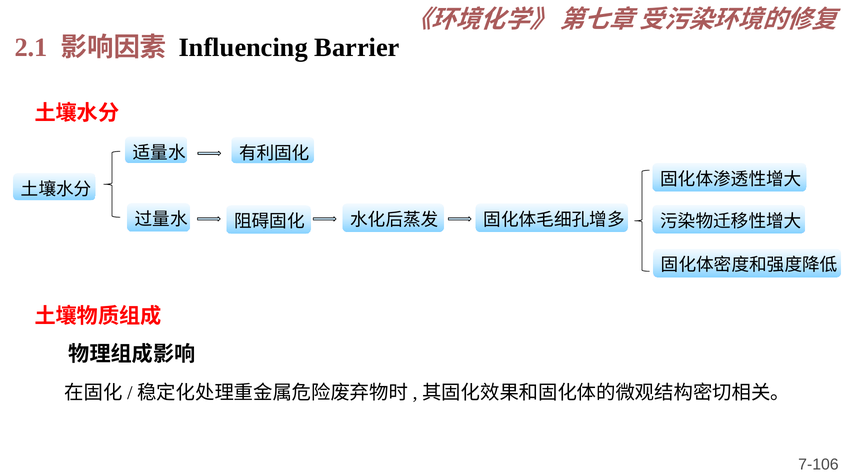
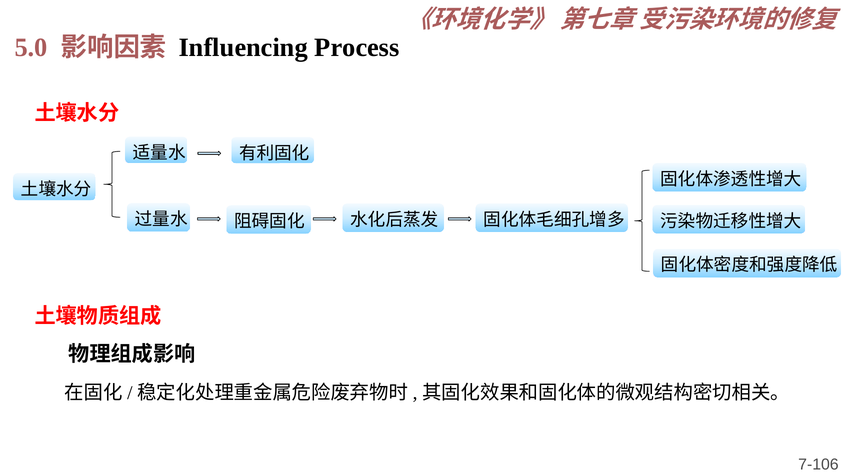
2.1: 2.1 -> 5.0
Barrier: Barrier -> Process
